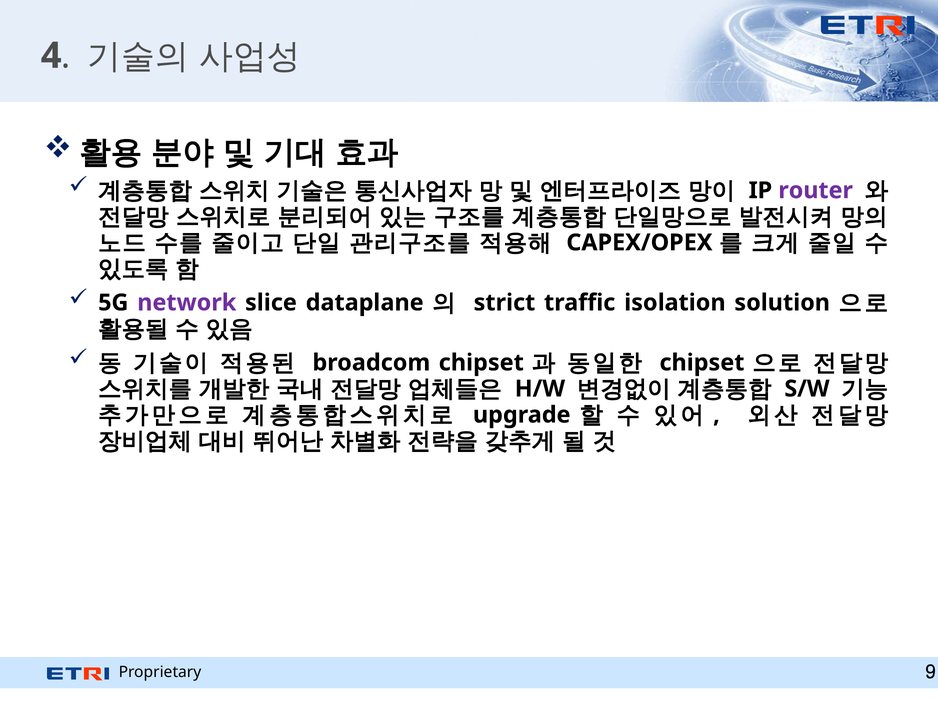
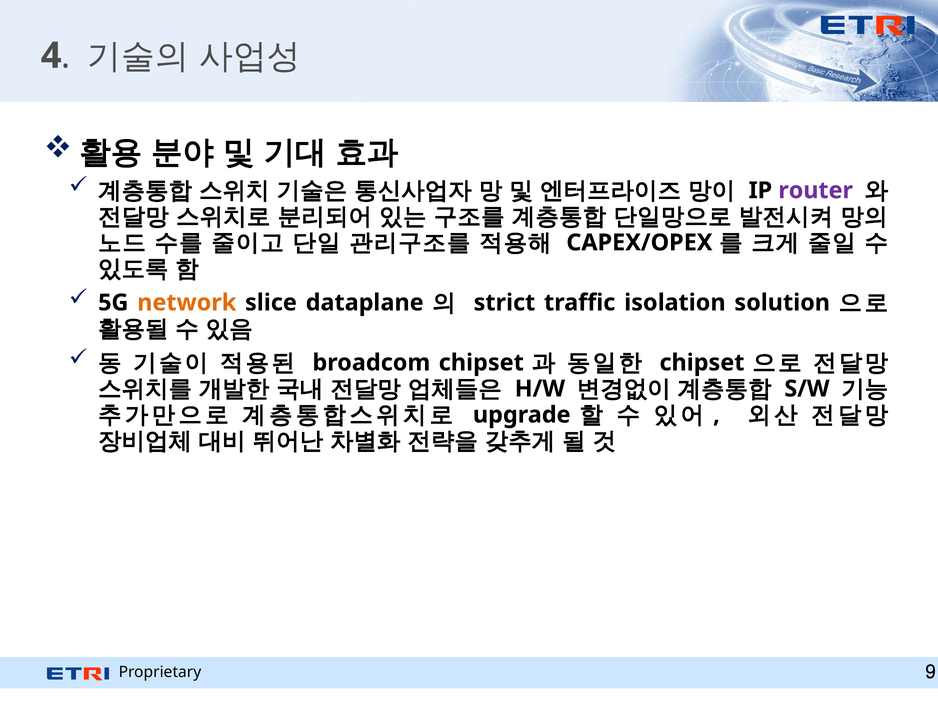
network colour: purple -> orange
